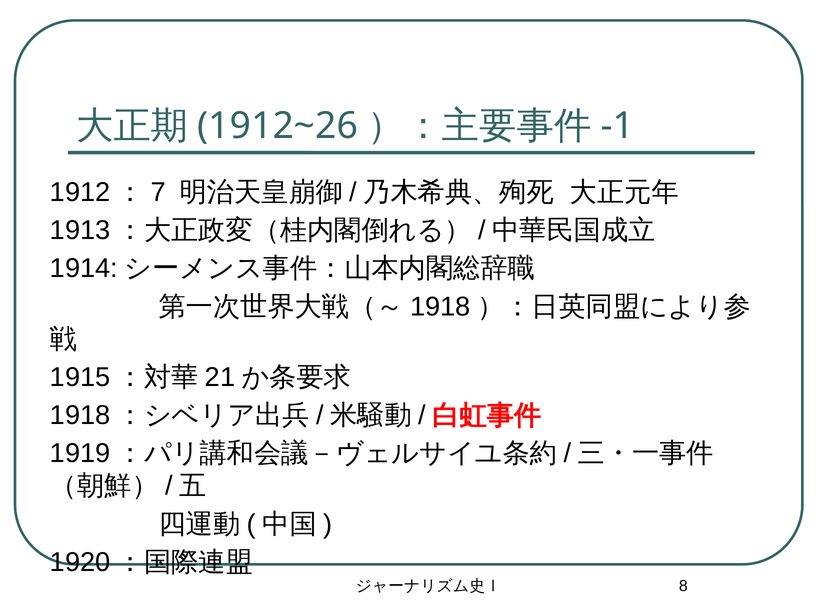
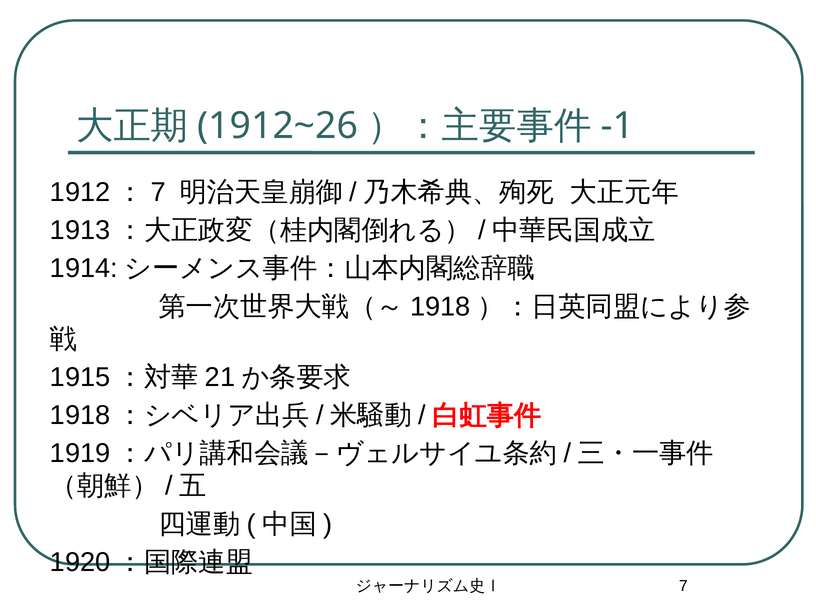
8 at (683, 586): 8 -> 7
